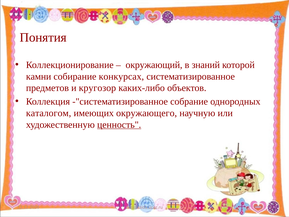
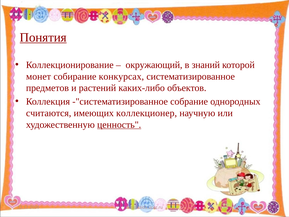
Понятия underline: none -> present
камни: камни -> монет
кругозор: кругозор -> растений
каталогом: каталогом -> считаются
окружающего: окружающего -> коллекционер
